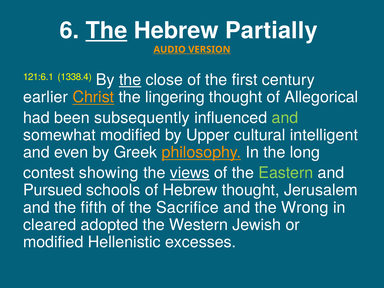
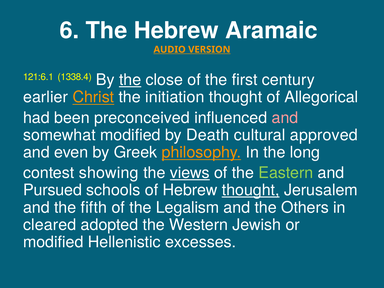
The at (106, 31) underline: present -> none
Partially: Partially -> Aramaic
lingering: lingering -> initiation
subsequently: subsequently -> preconceived
and at (285, 118) colour: light green -> pink
Upper: Upper -> Death
intelligent: intelligent -> approved
thought at (251, 190) underline: none -> present
Sacrifice: Sacrifice -> Legalism
Wrong: Wrong -> Others
